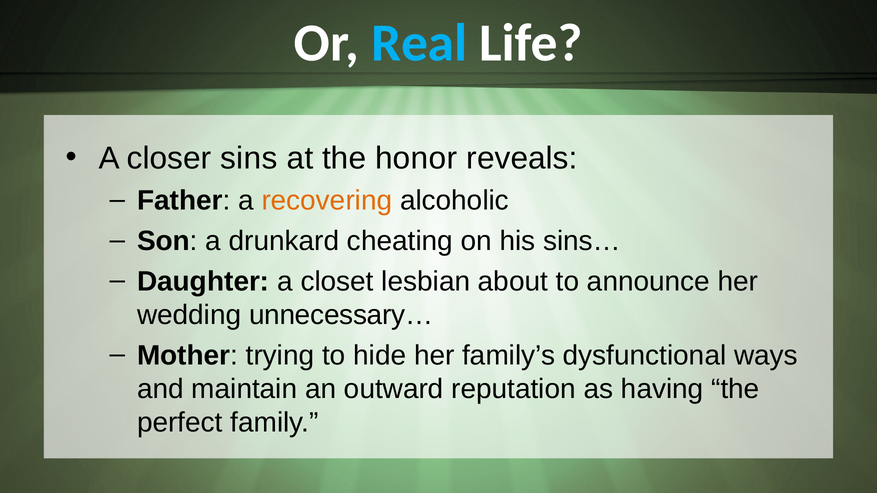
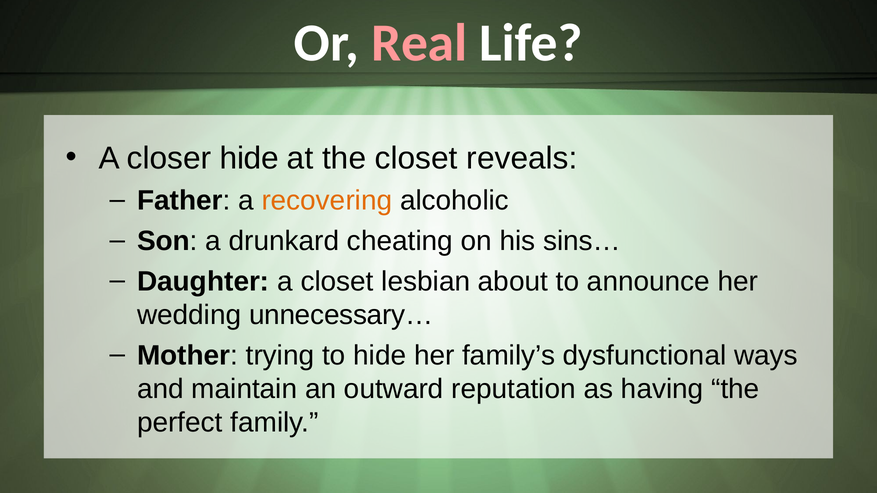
Real colour: light blue -> pink
closer sins: sins -> hide
the honor: honor -> closet
